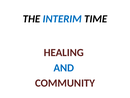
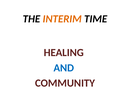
INTERIM colour: blue -> orange
